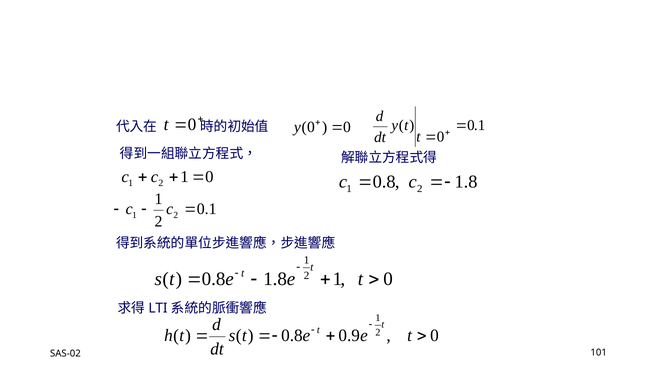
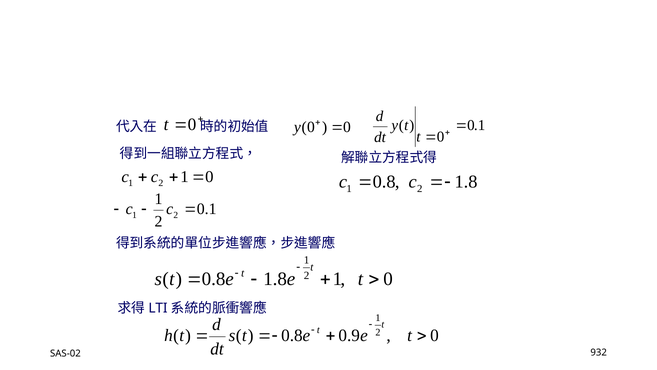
101: 101 -> 932
